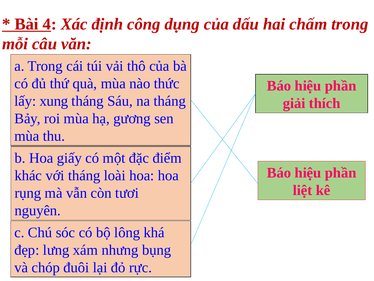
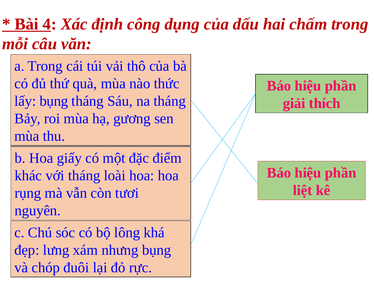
lấy xung: xung -> bụng
